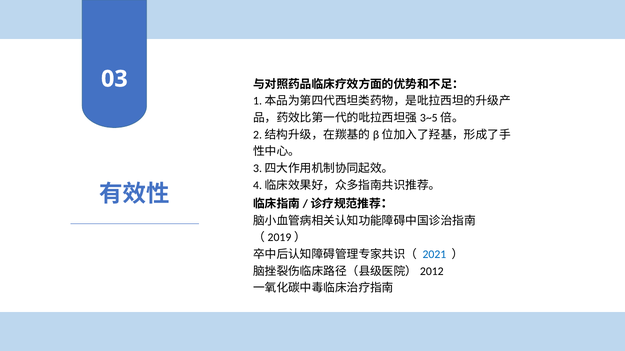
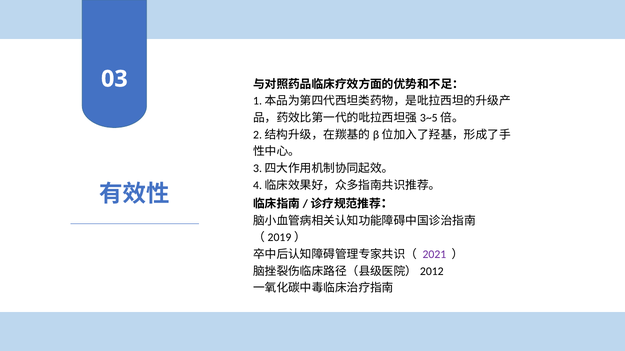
2021 colour: blue -> purple
